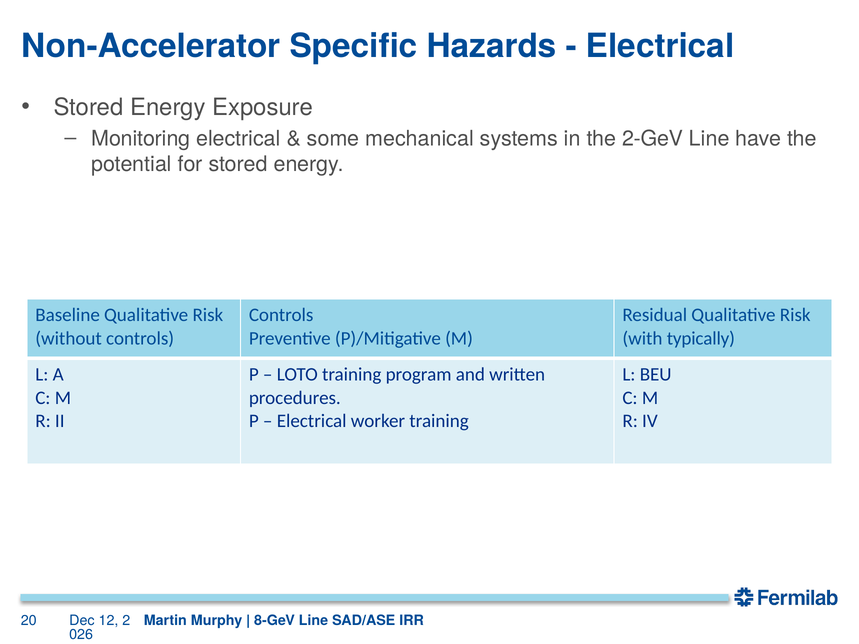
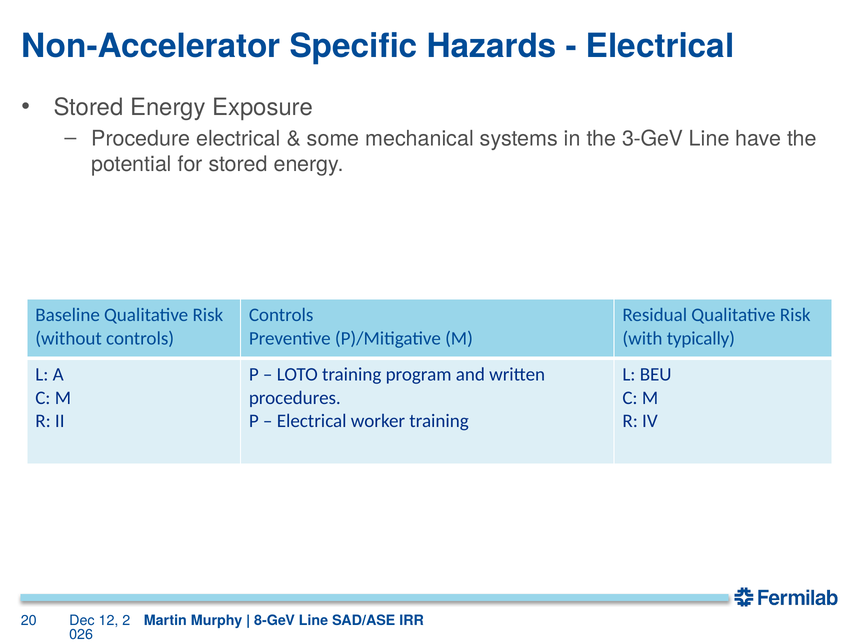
Monitoring: Monitoring -> Procedure
2-GeV: 2-GeV -> 3-GeV
